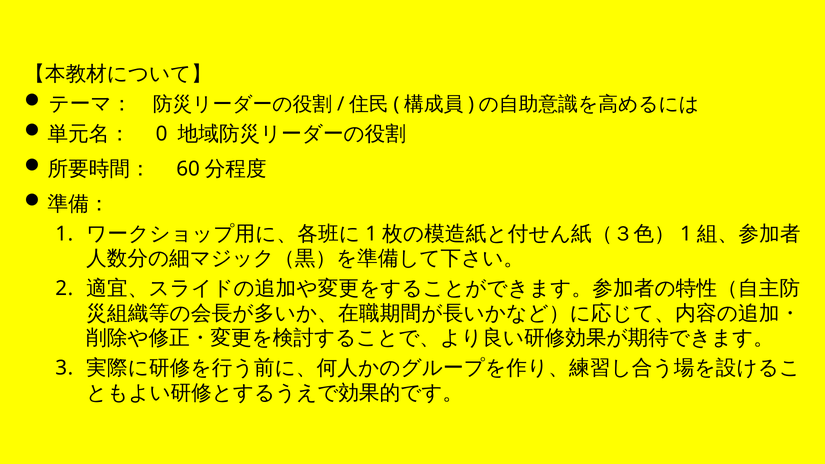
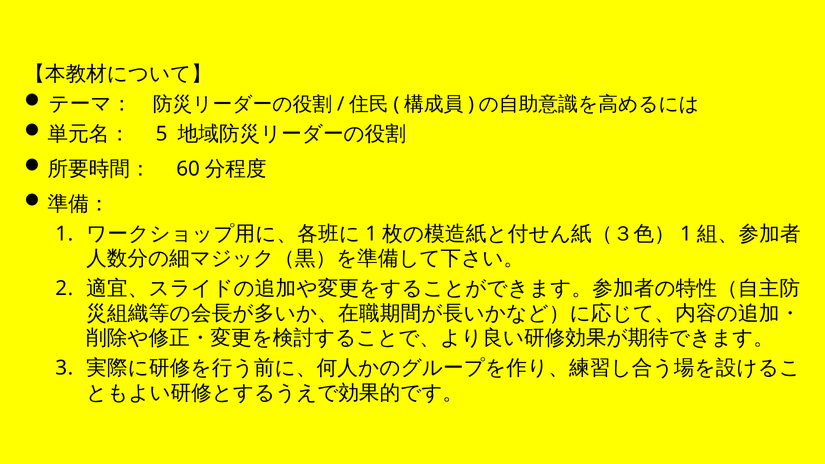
0: 0 -> 5
